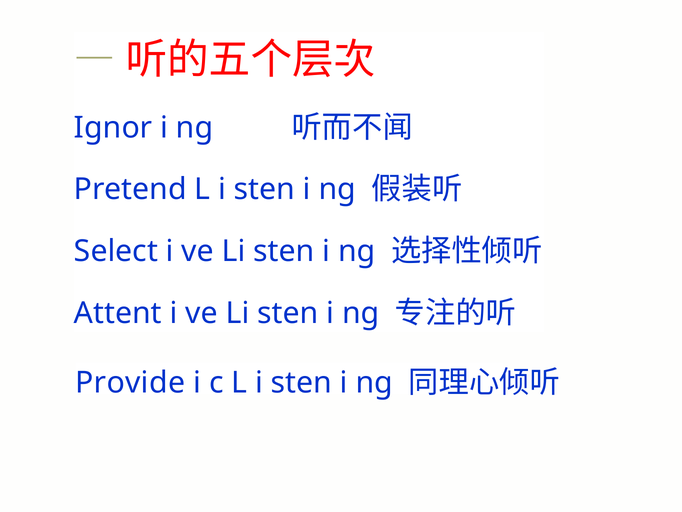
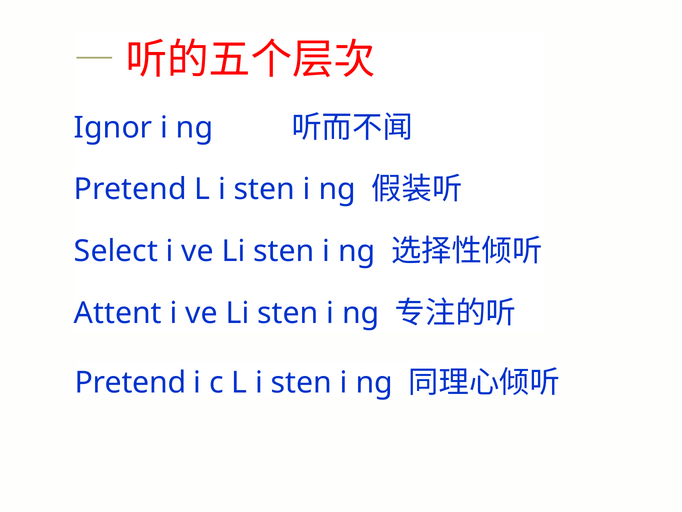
Provide at (130, 383): Provide -> Pretend
